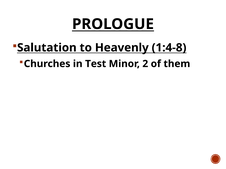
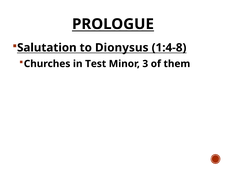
Heavenly: Heavenly -> Dionysus
2: 2 -> 3
